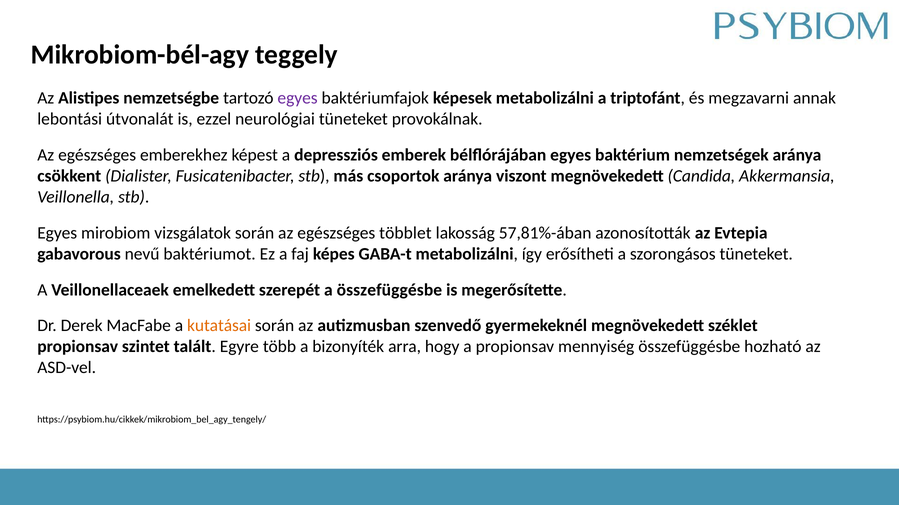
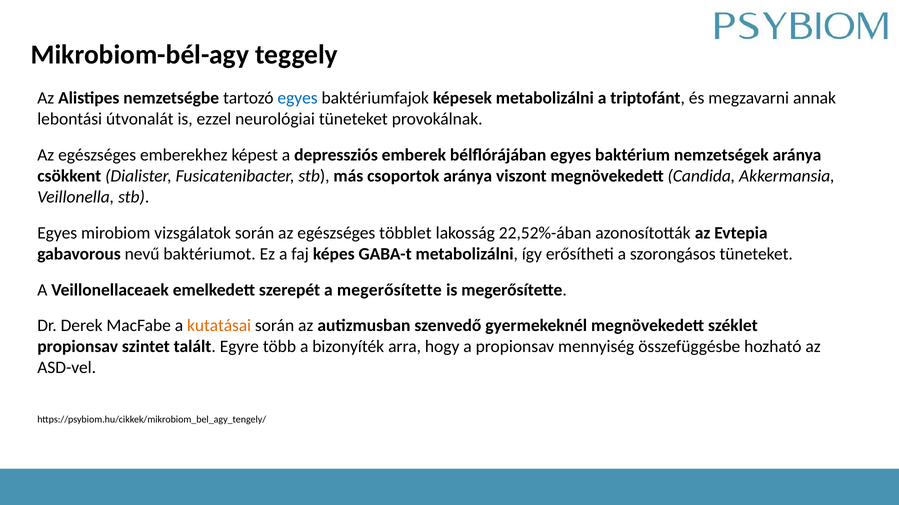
egyes at (298, 98) colour: purple -> blue
57,81%-ában: 57,81%-ában -> 22,52%-ában
a összefüggésbe: összefüggésbe -> megerősítette
